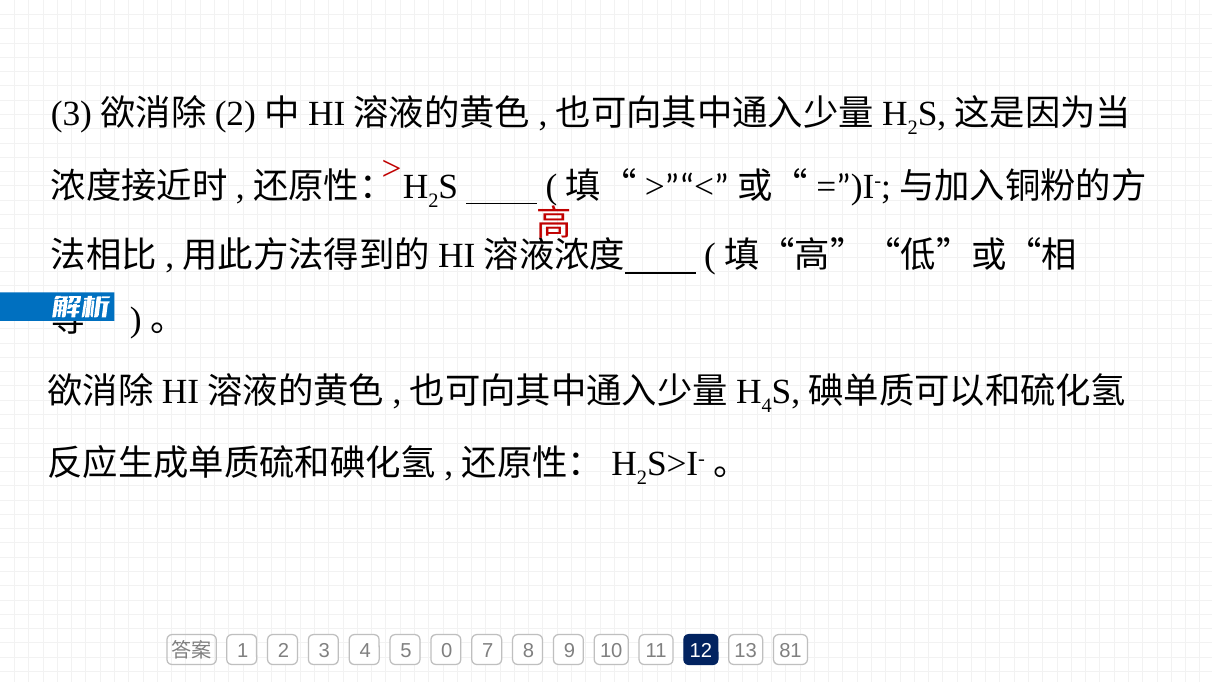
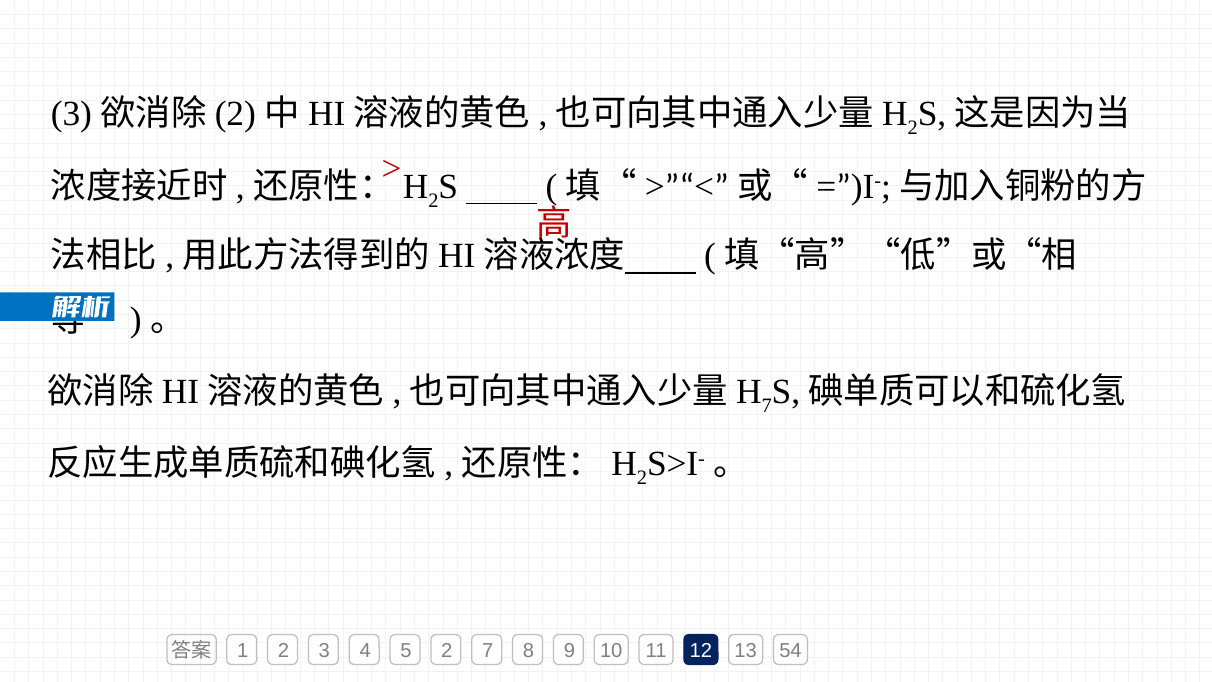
4 at (767, 406): 4 -> 7
5 0: 0 -> 2
81: 81 -> 54
